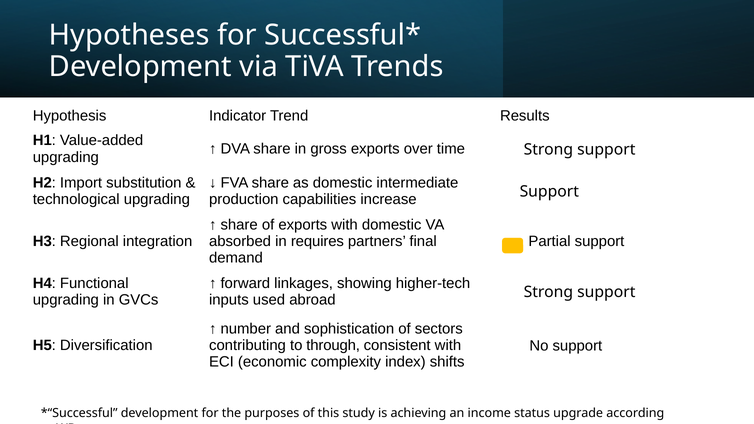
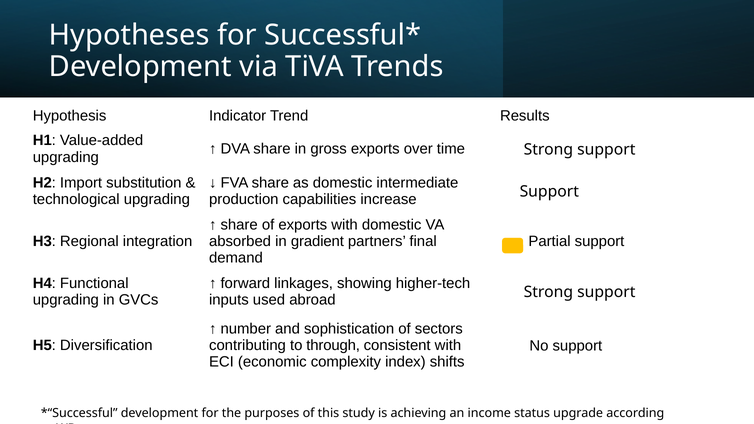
requires: requires -> gradient
